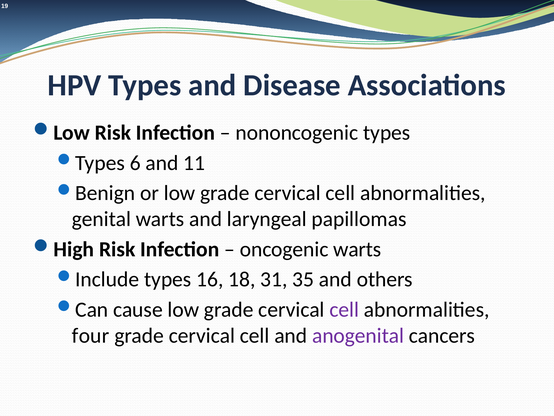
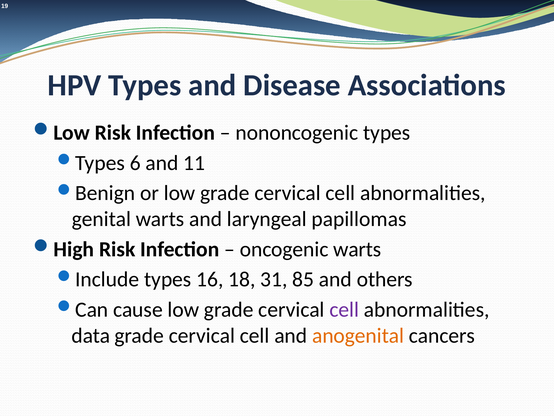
35: 35 -> 85
four: four -> data
anogenital colour: purple -> orange
